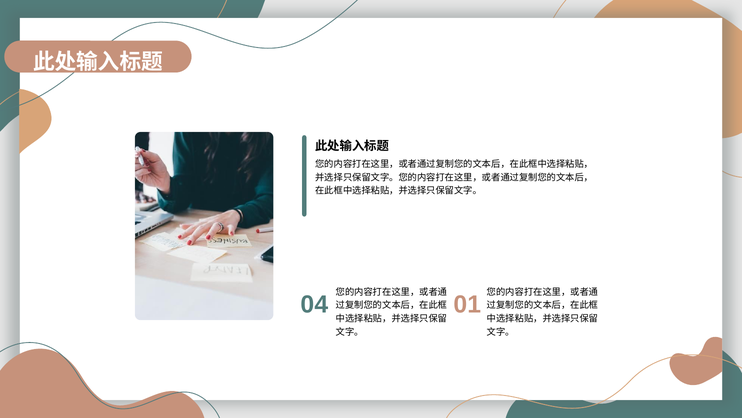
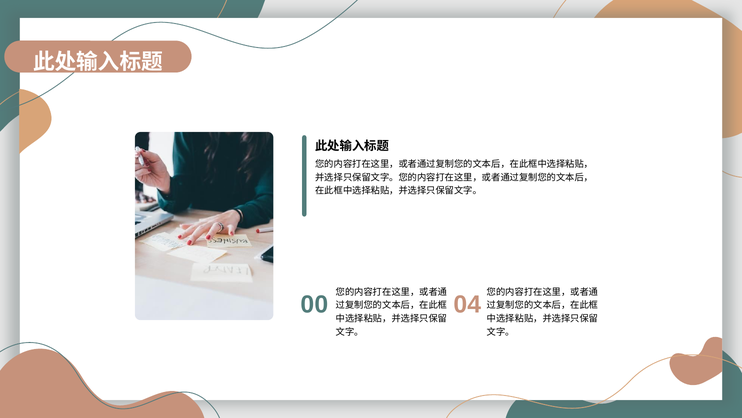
0 4: 4 -> 0
1: 1 -> 4
